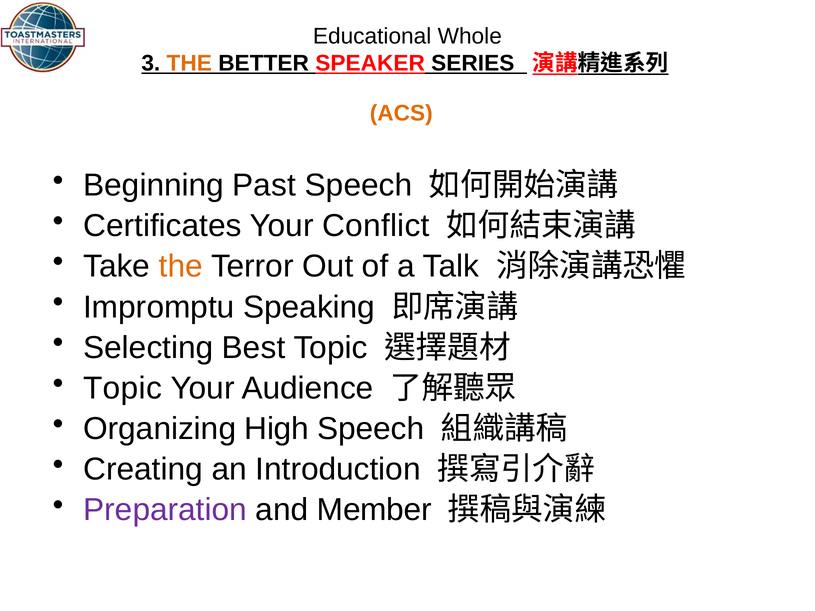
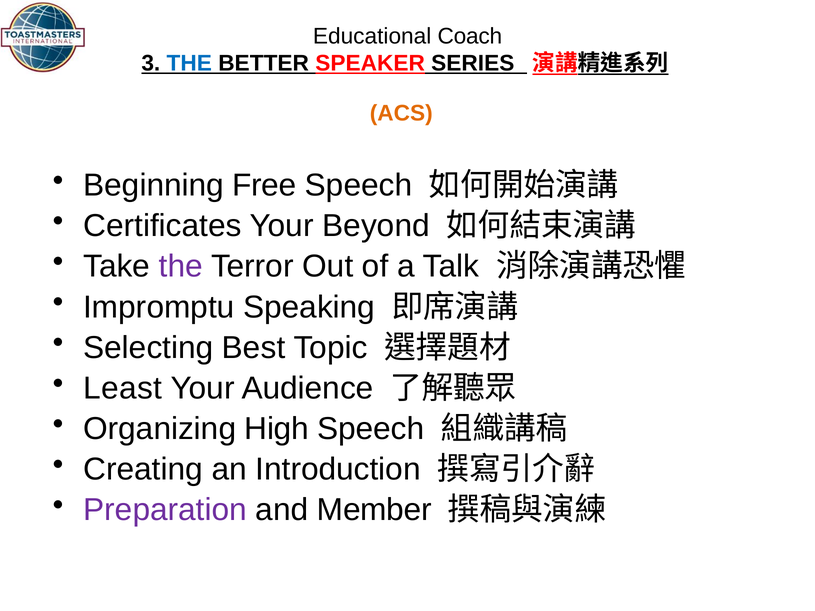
Whole: Whole -> Coach
THE at (189, 63) colour: orange -> blue
Past: Past -> Free
Conflict: Conflict -> Beyond
the at (181, 267) colour: orange -> purple
Topic at (123, 388): Topic -> Least
